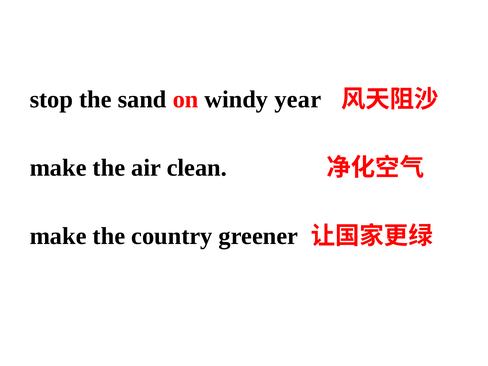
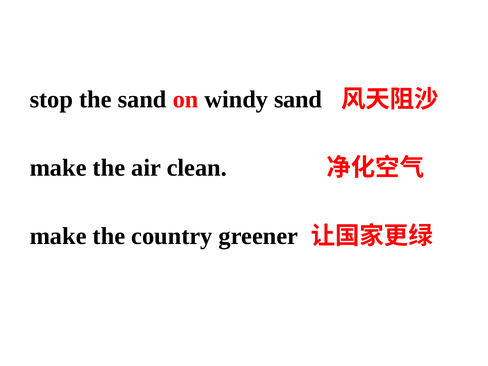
windy year: year -> sand
